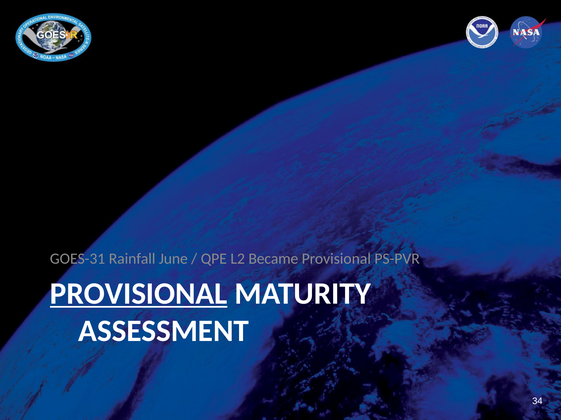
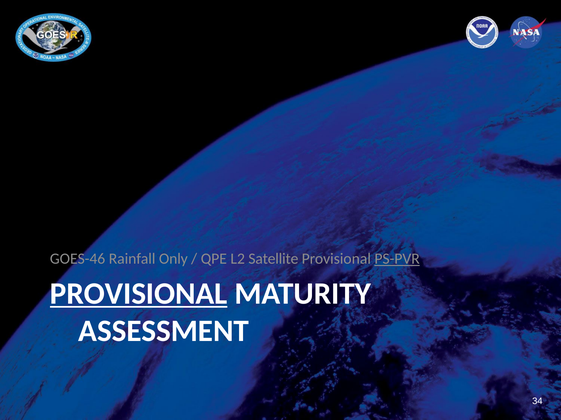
GOES-31: GOES-31 -> GOES-46
June: June -> Only
Became: Became -> Satellite
PS-PVR underline: none -> present
